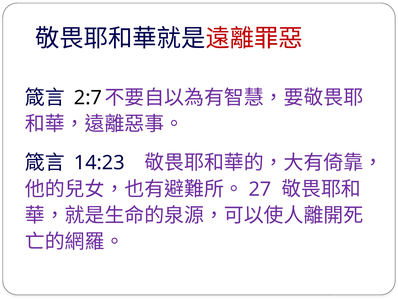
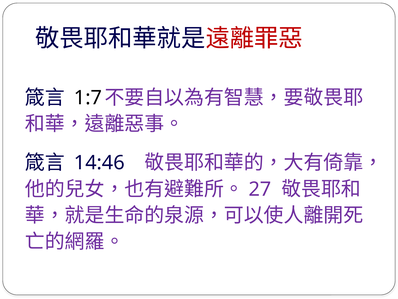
2:7: 2:7 -> 1:7
14:23: 14:23 -> 14:46
